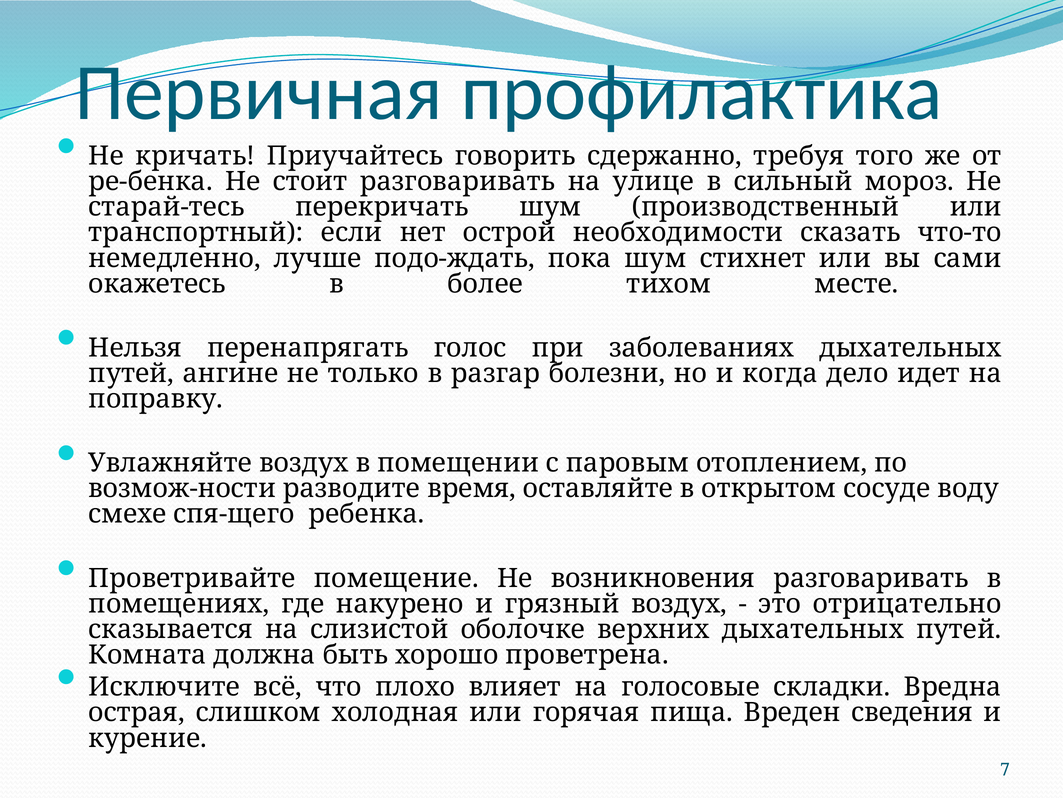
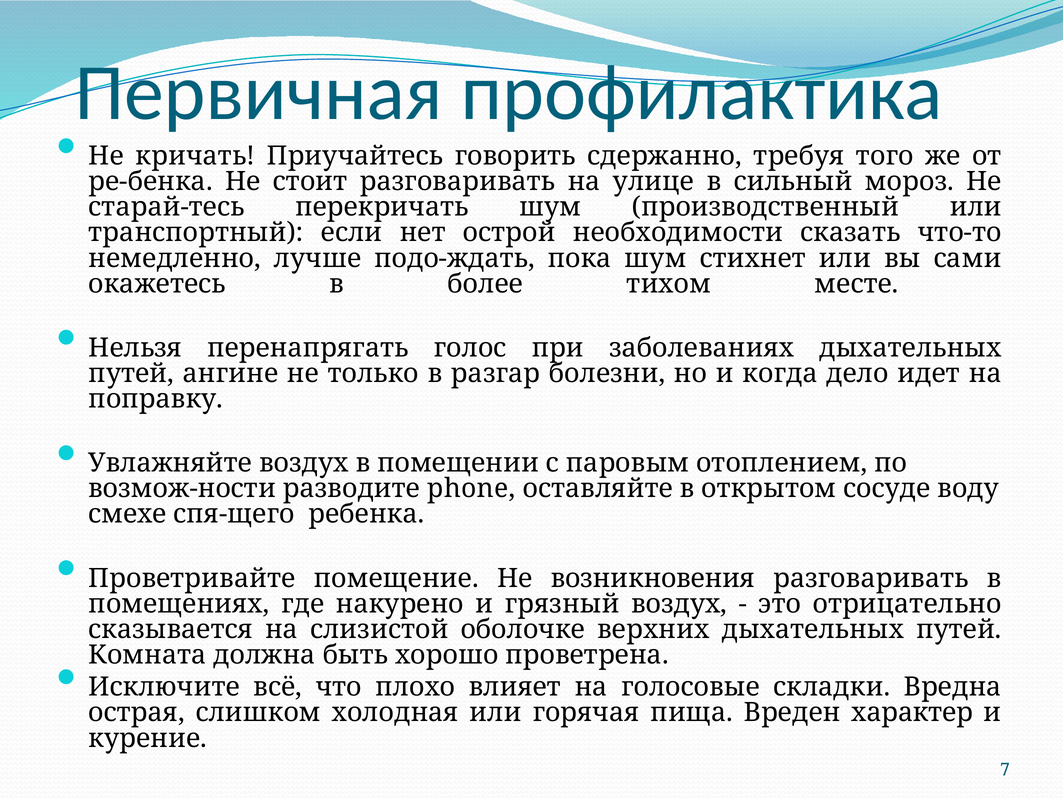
время: время -> phone
сведения: сведения -> характер
